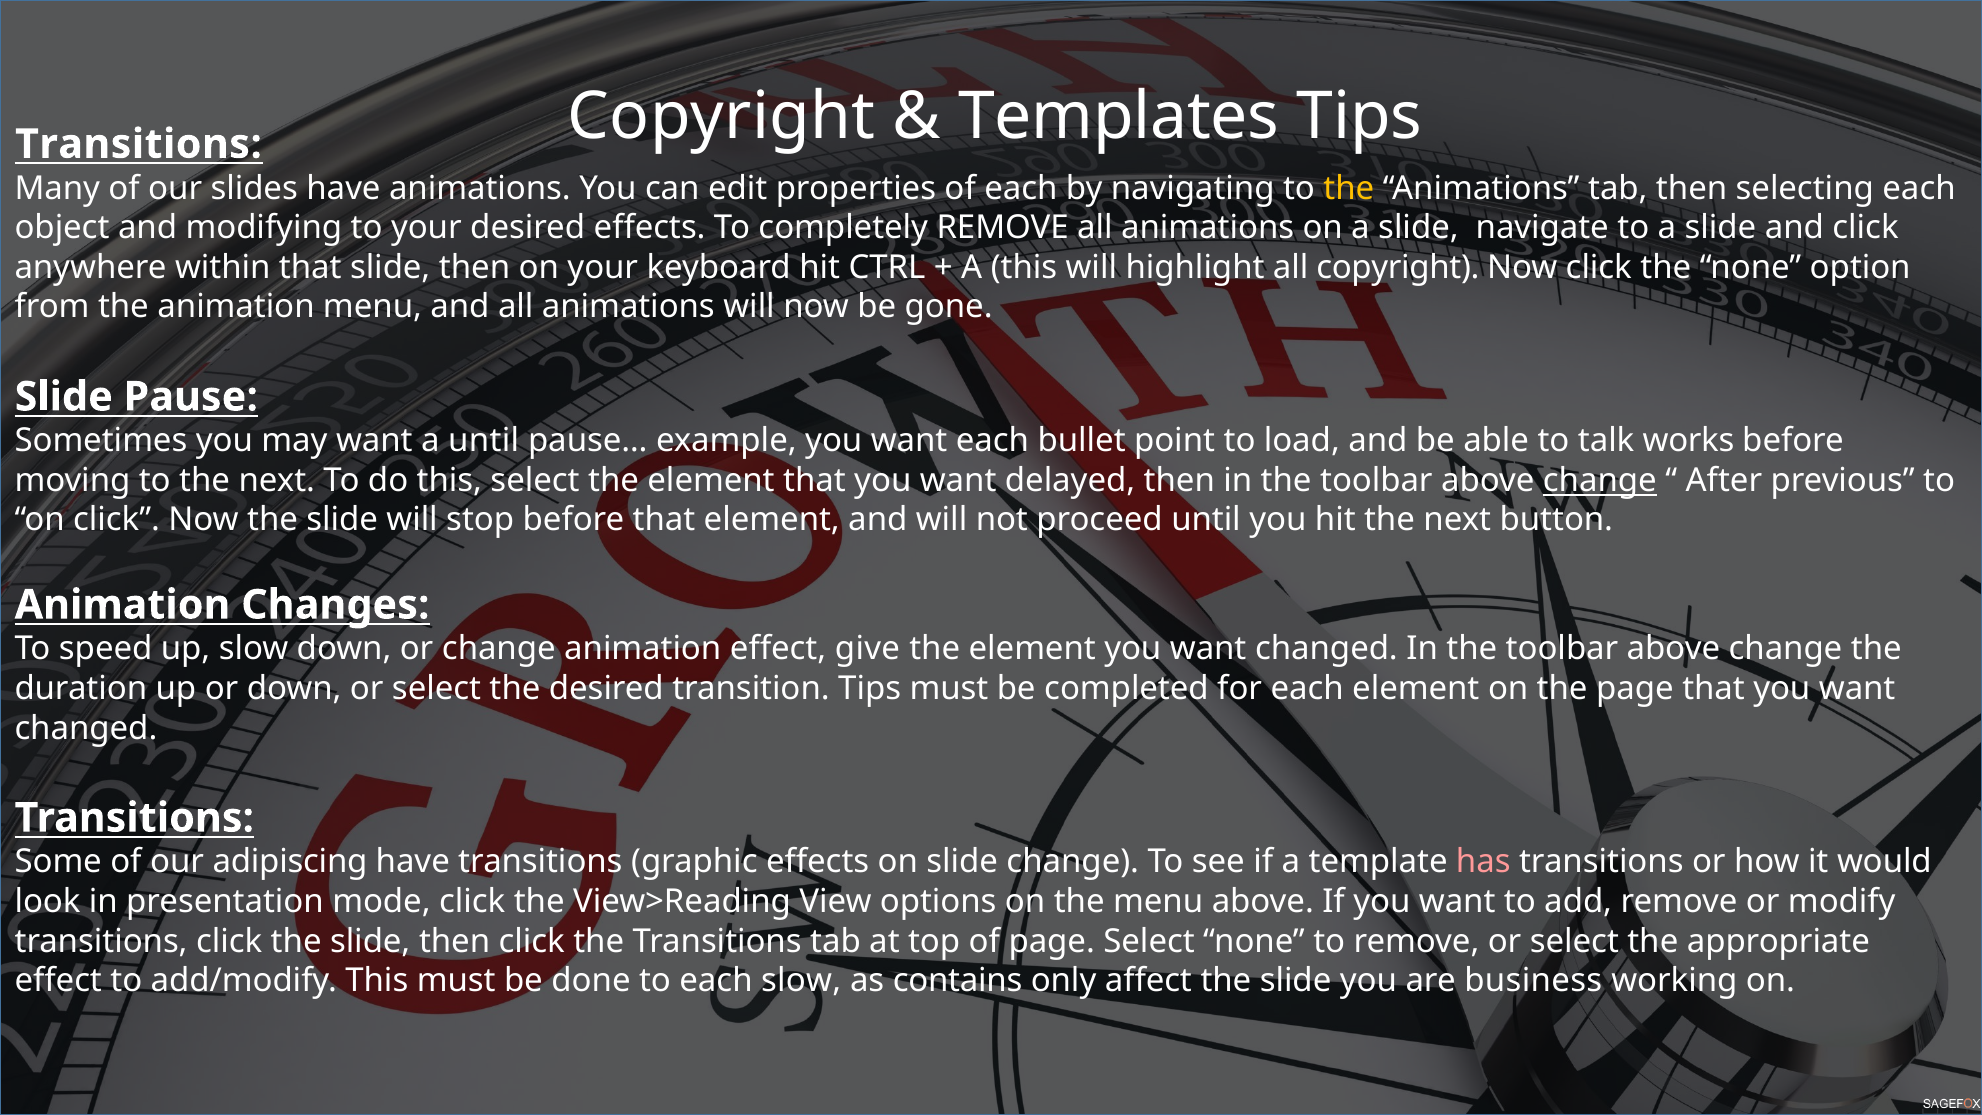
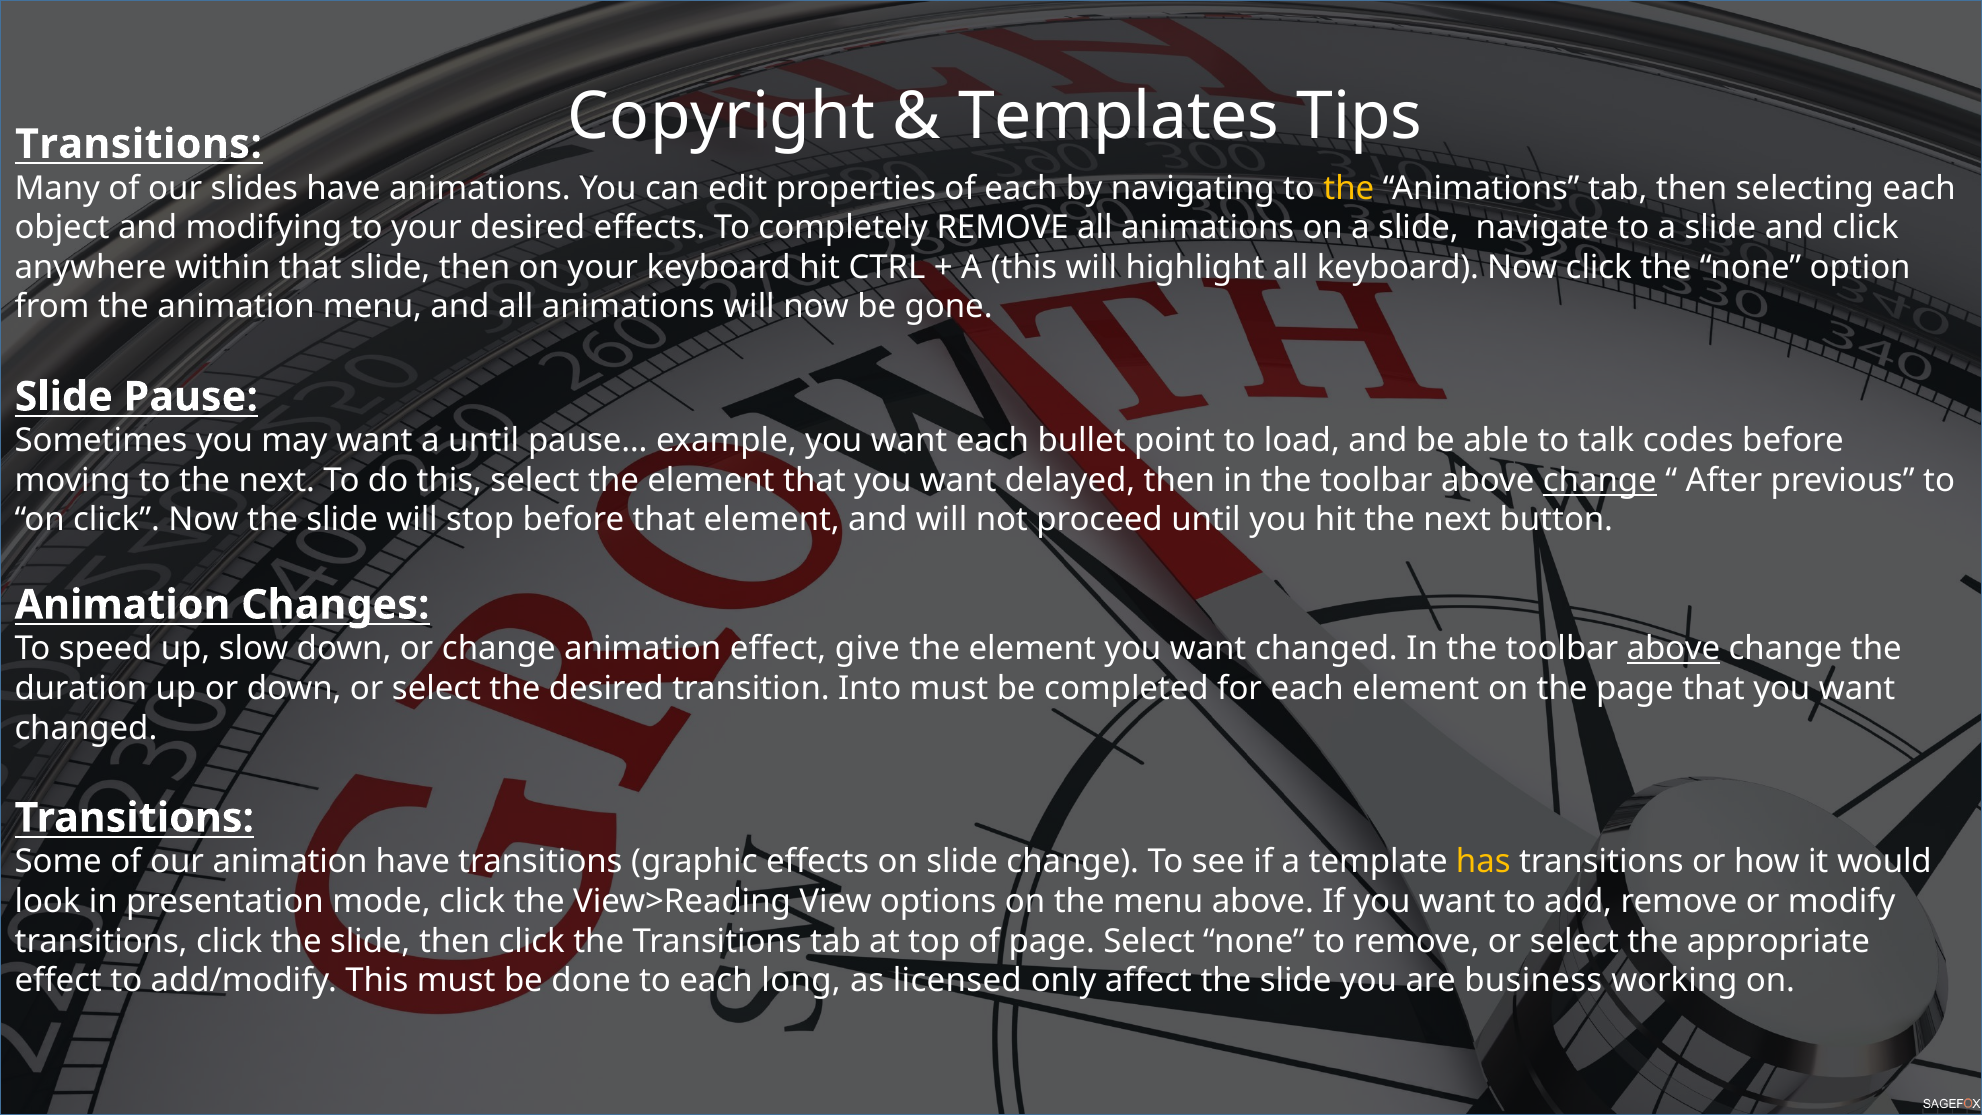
all copyright: copyright -> keyboard
works: works -> codes
above at (1673, 649) underline: none -> present
transition Tips: Tips -> Into
our adipiscing: adipiscing -> animation
has colour: pink -> yellow
each slow: slow -> long
contains: contains -> licensed
